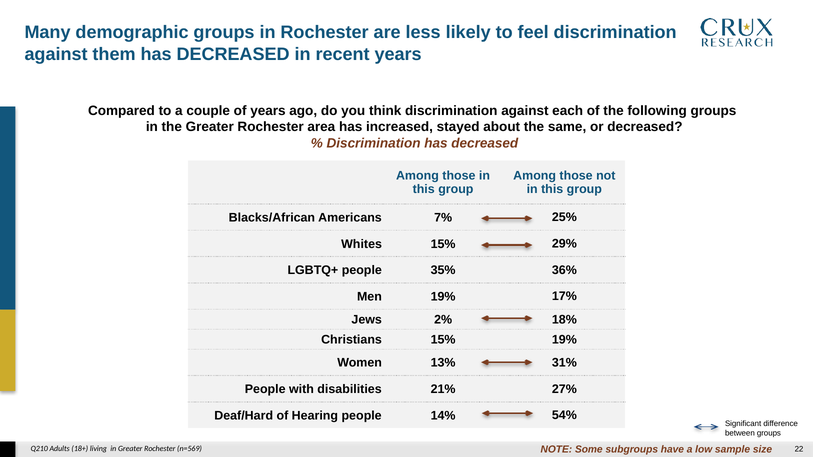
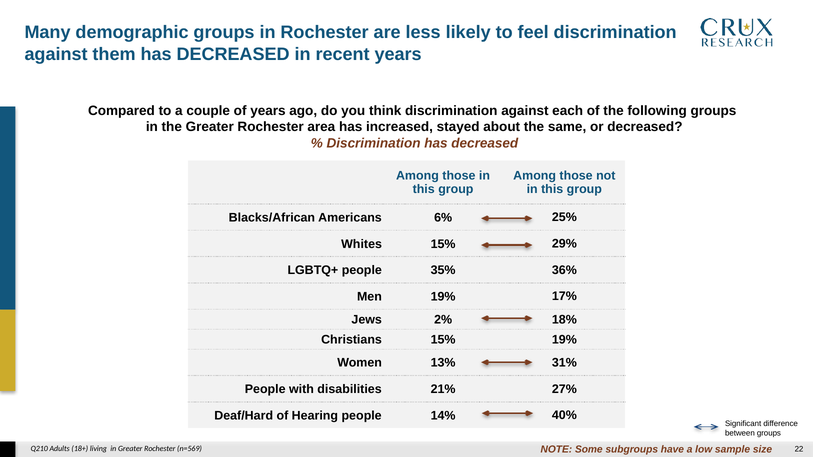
7%: 7% -> 6%
54%: 54% -> 40%
